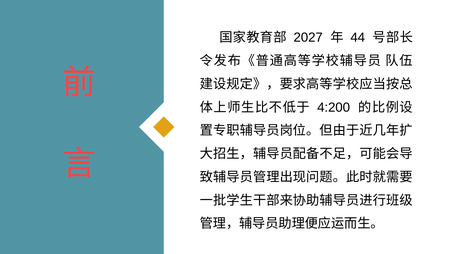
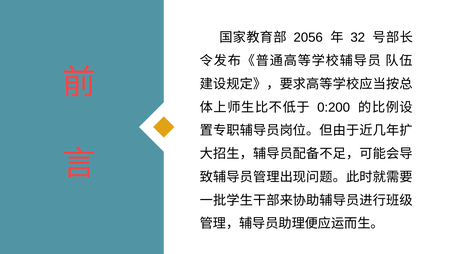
2027: 2027 -> 2056
44: 44 -> 32
4:200: 4:200 -> 0:200
